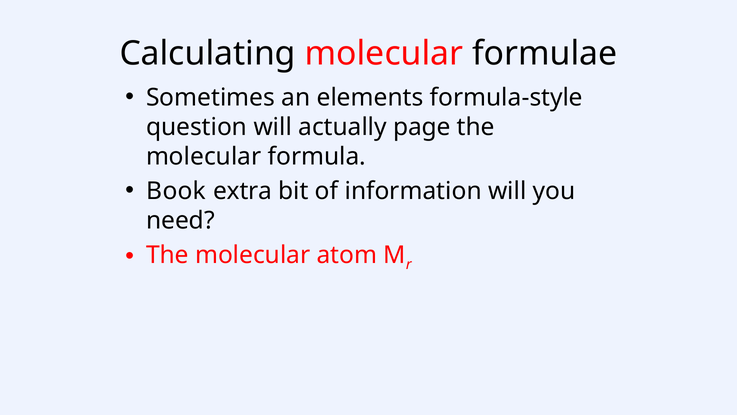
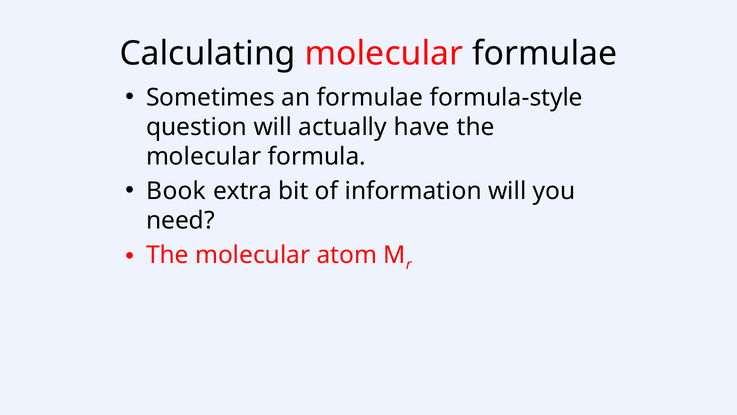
an elements: elements -> formulae
page: page -> have
